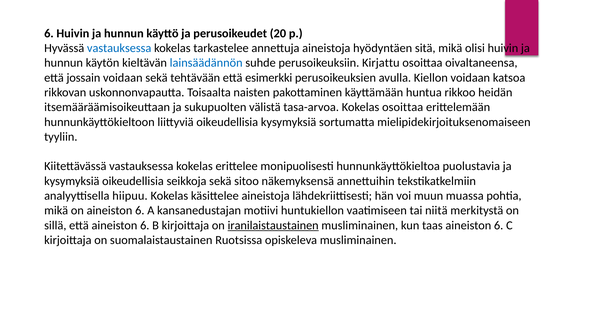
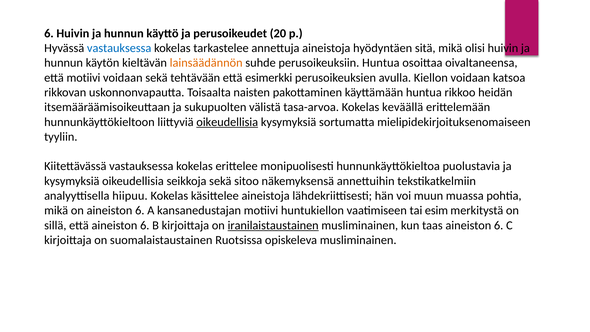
lainsäädännön colour: blue -> orange
perusoikeuksiin Kirjattu: Kirjattu -> Huntua
että jossain: jossain -> motiivi
Kokelas osoittaa: osoittaa -> keväällä
oikeudellisia at (227, 122) underline: none -> present
niitä: niitä -> esim
